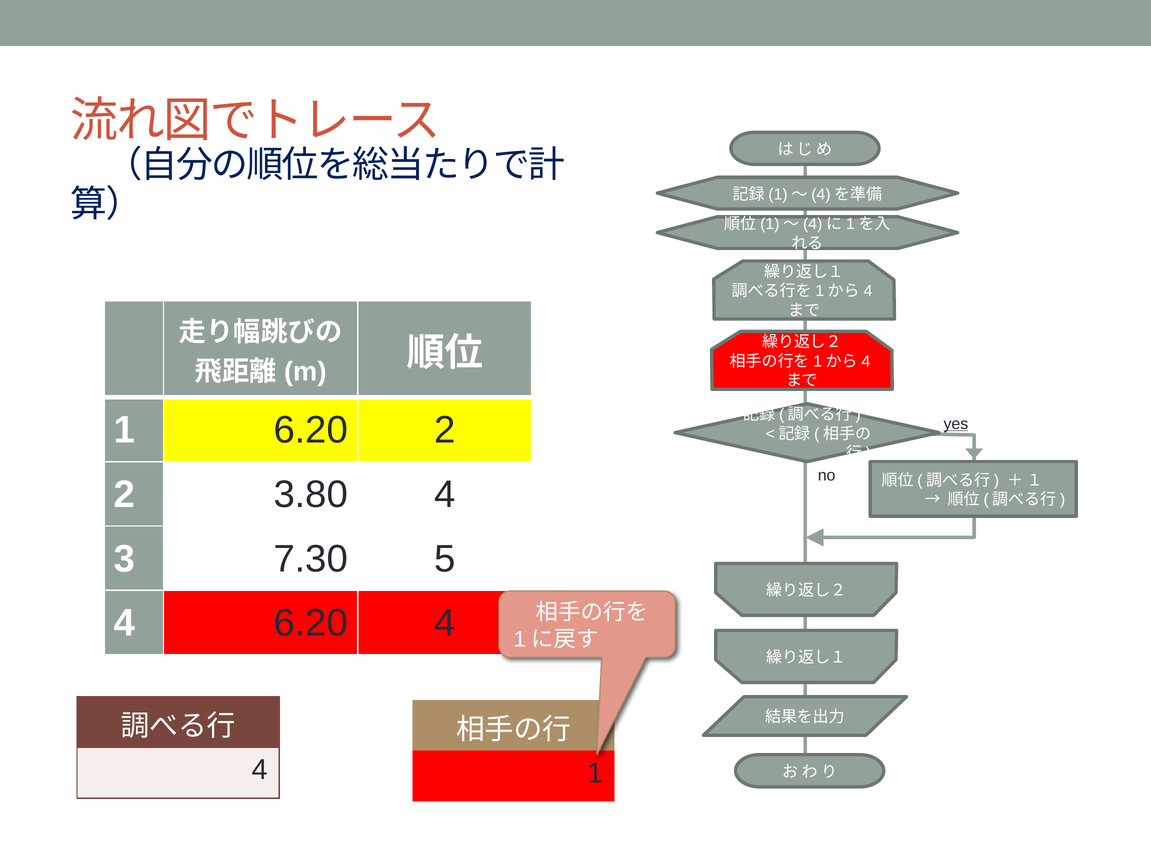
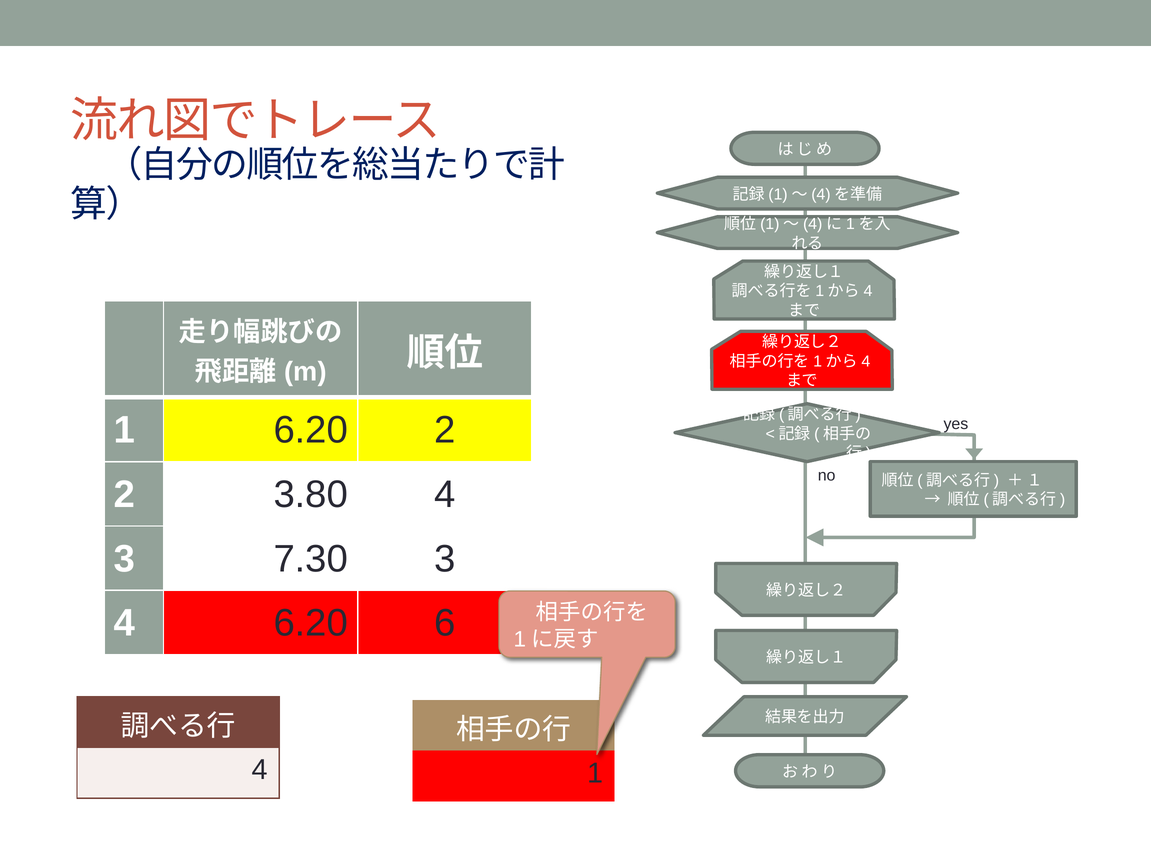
yes underline: present -> none
7.30 5: 5 -> 3
6.20 4: 4 -> 6
